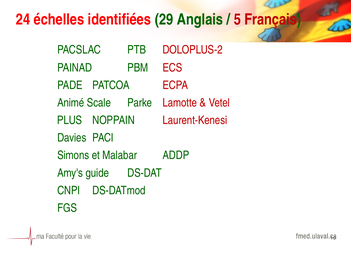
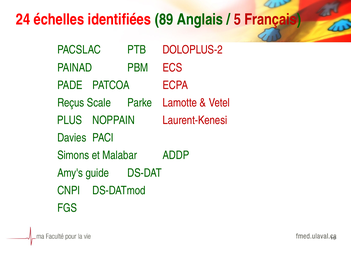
29: 29 -> 89
Animé: Animé -> Reçus
